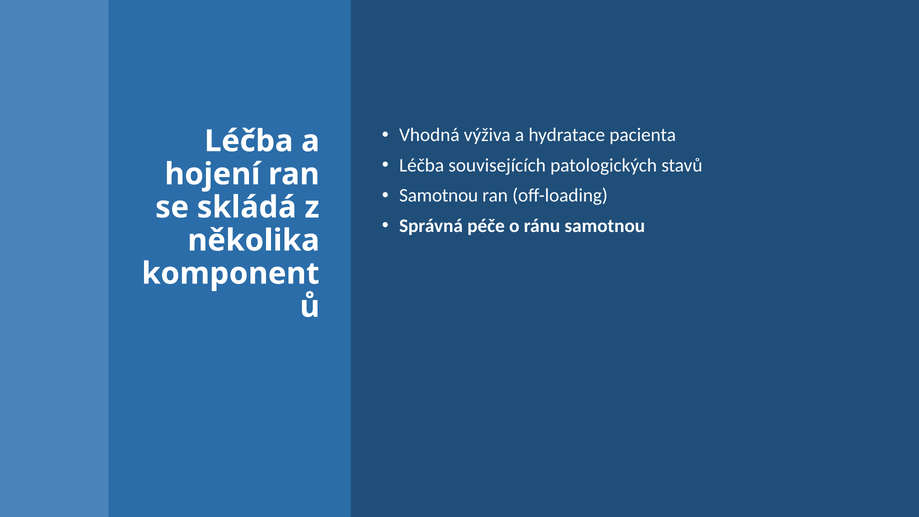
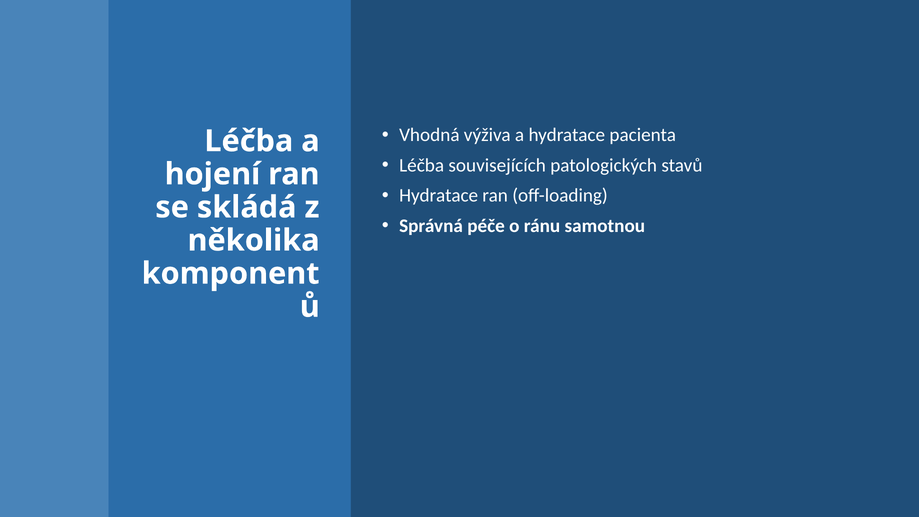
Samotnou at (439, 196): Samotnou -> Hydratace
